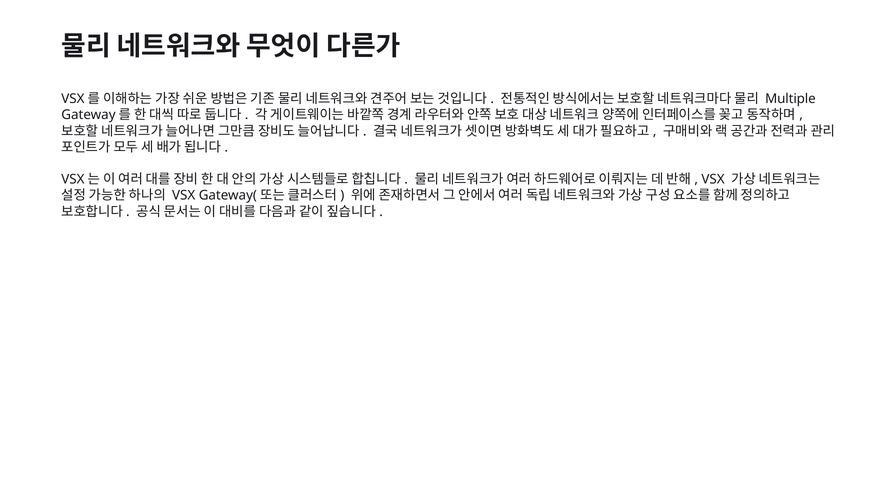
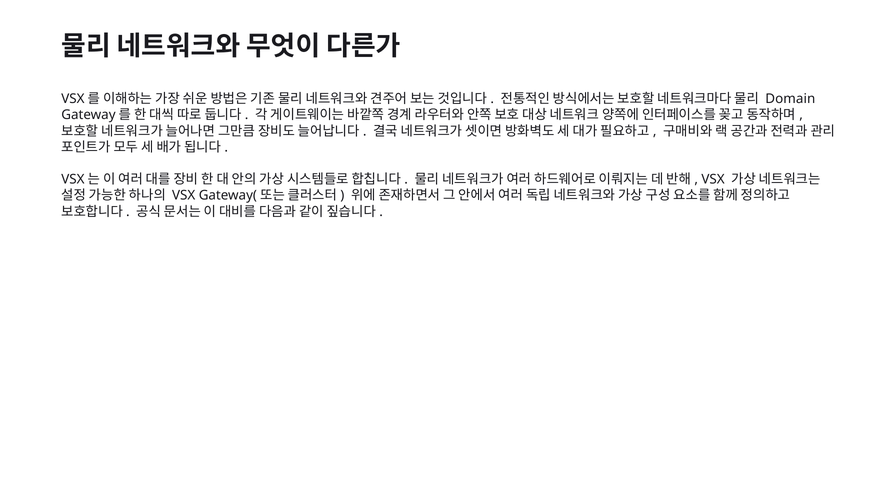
Multiple: Multiple -> Domain
